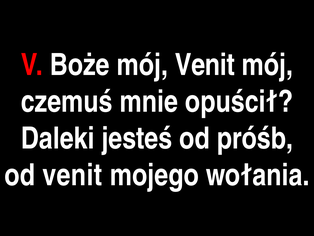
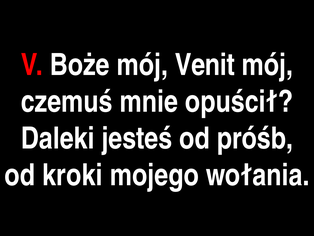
od venit: venit -> kroki
